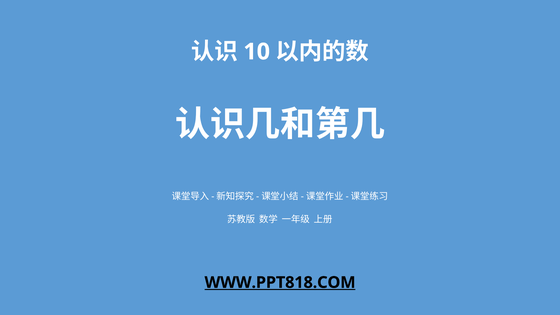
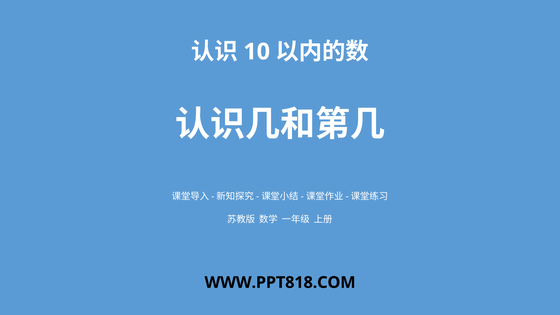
WWW.PPT818.COM underline: present -> none
